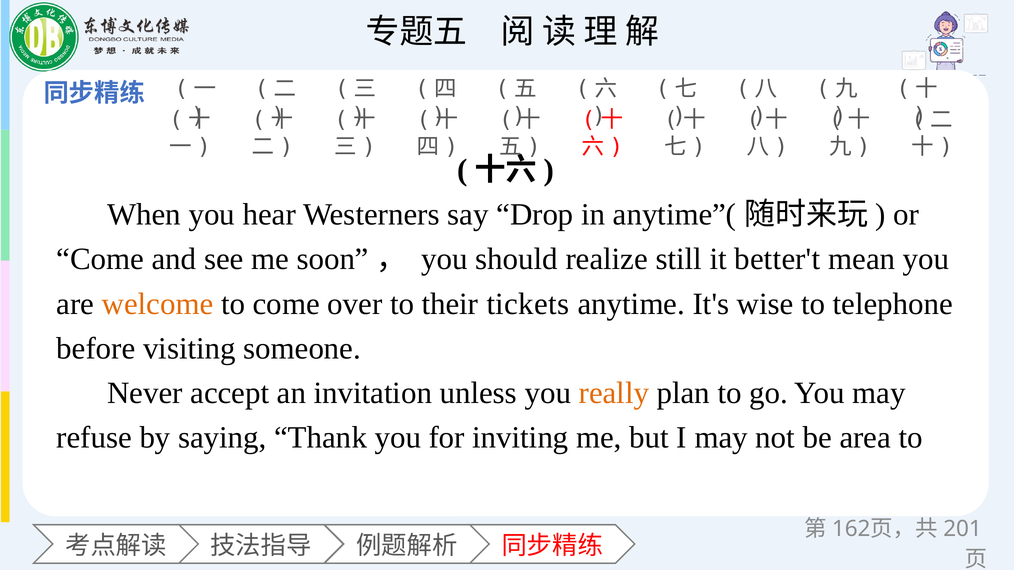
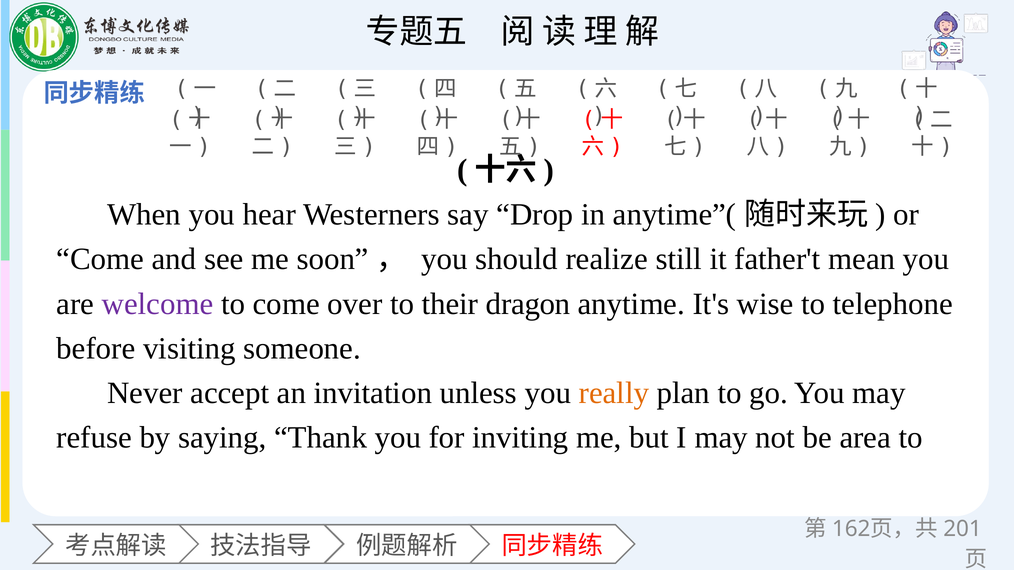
better't: better't -> father't
welcome colour: orange -> purple
tickets: tickets -> dragon
